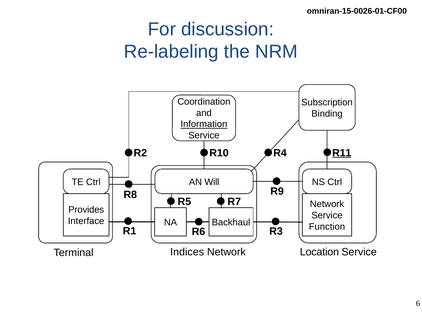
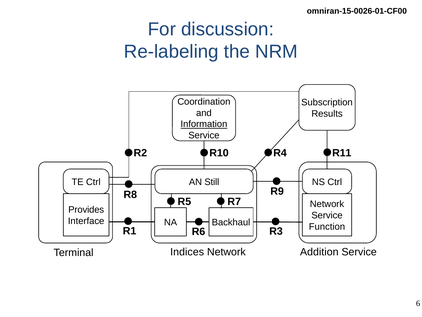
Binding: Binding -> Results
R11 underline: present -> none
Will: Will -> Still
Location: Location -> Addition
